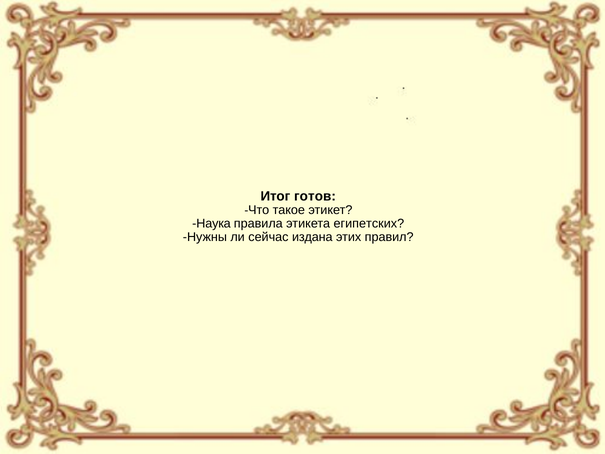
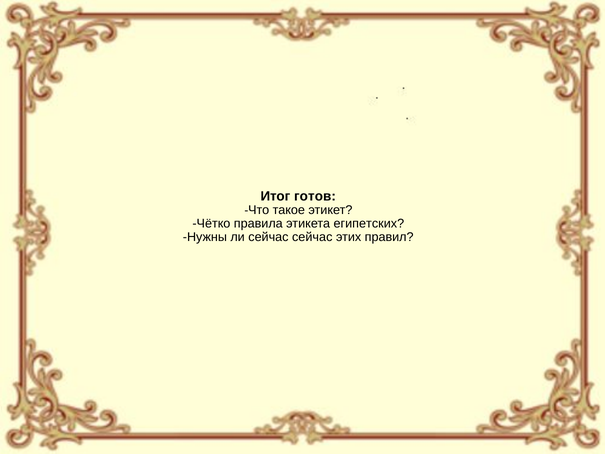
Наука: Наука -> Чётко
сейчас издана: издана -> сейчас
